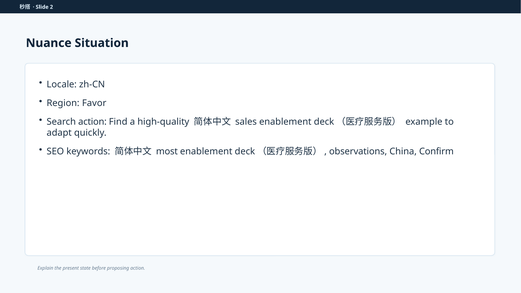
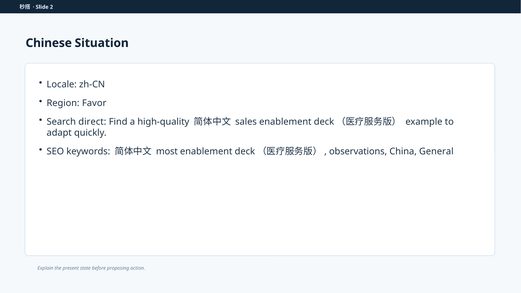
Nuance: Nuance -> Chinese
Search action: action -> direct
Confirm: Confirm -> General
